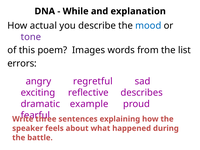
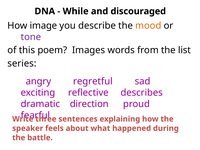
explanation: explanation -> discouraged
actual: actual -> image
mood colour: blue -> orange
errors: errors -> series
example: example -> direction
